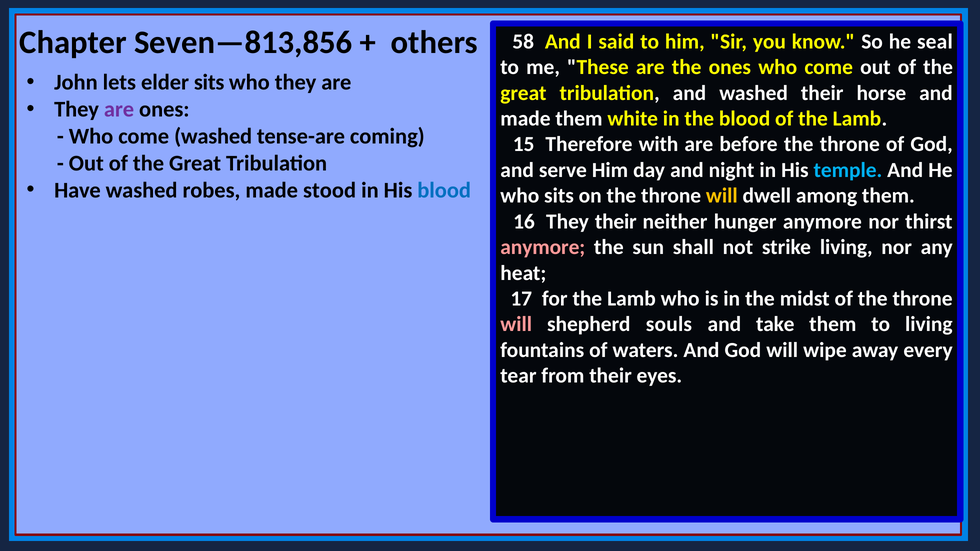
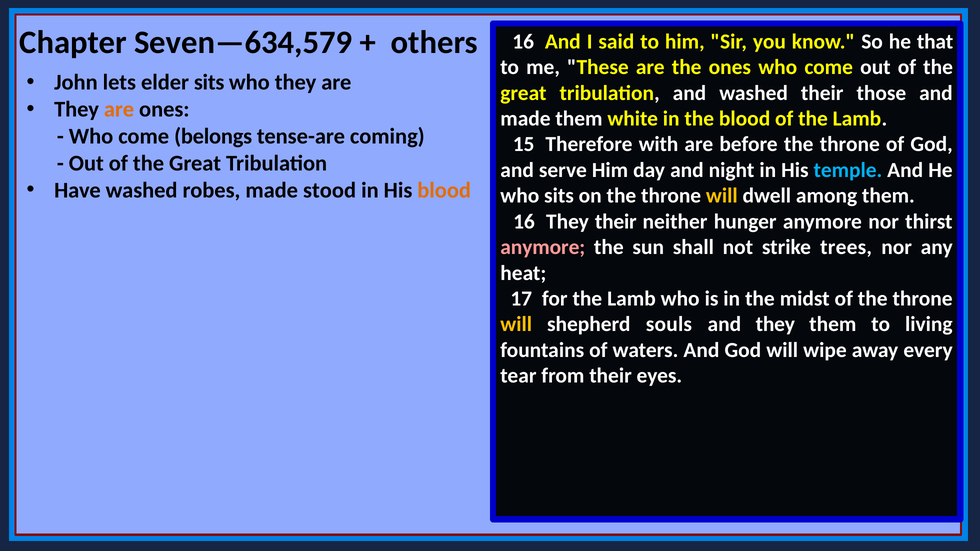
Seven—813,856: Seven—813,856 -> Seven—634,579
others 58: 58 -> 16
seal: seal -> that
horse: horse -> those
are at (119, 109) colour: purple -> orange
come washed: washed -> belongs
blood at (444, 190) colour: blue -> orange
strike living: living -> trees
will at (516, 325) colour: pink -> yellow
and take: take -> they
